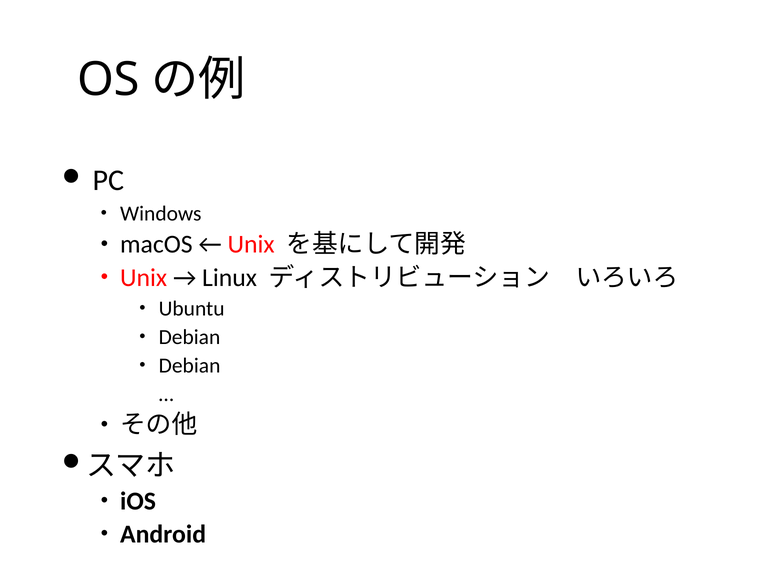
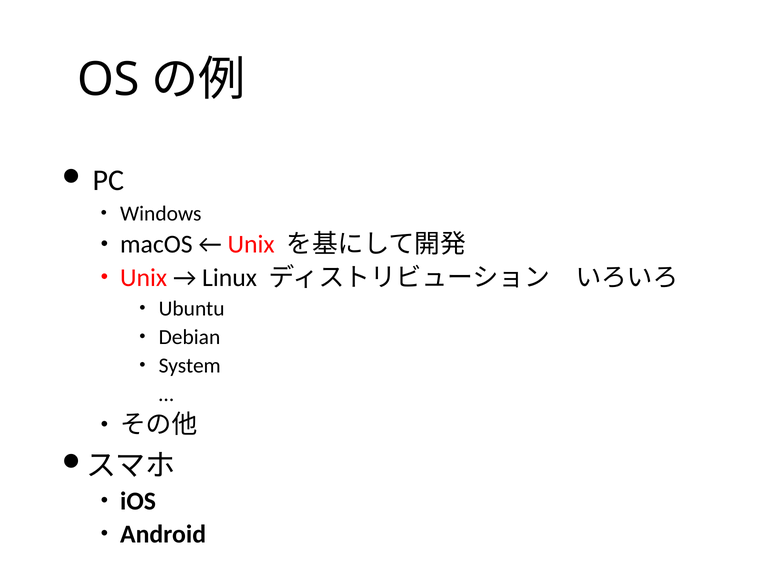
Debian at (190, 366): Debian -> System
